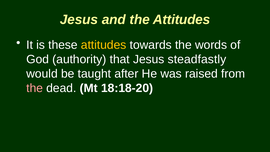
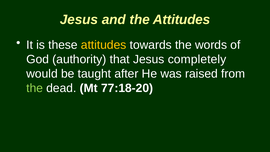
steadfastly: steadfastly -> completely
the at (35, 88) colour: pink -> light green
18:18-20: 18:18-20 -> 77:18-20
